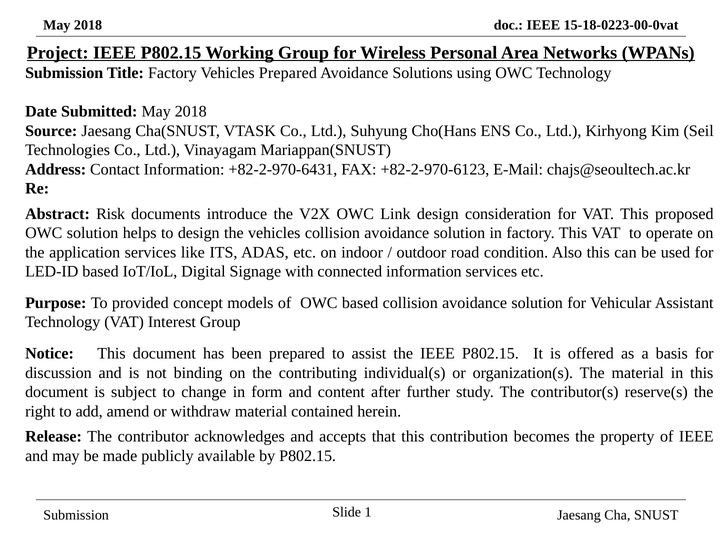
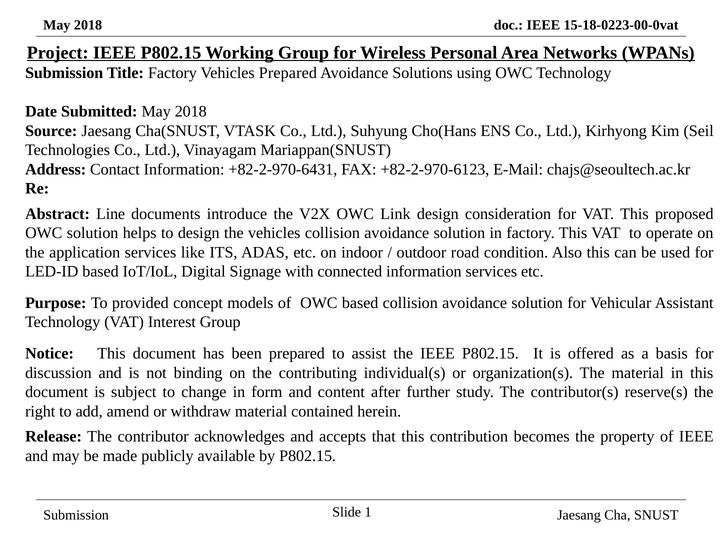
Risk: Risk -> Line
